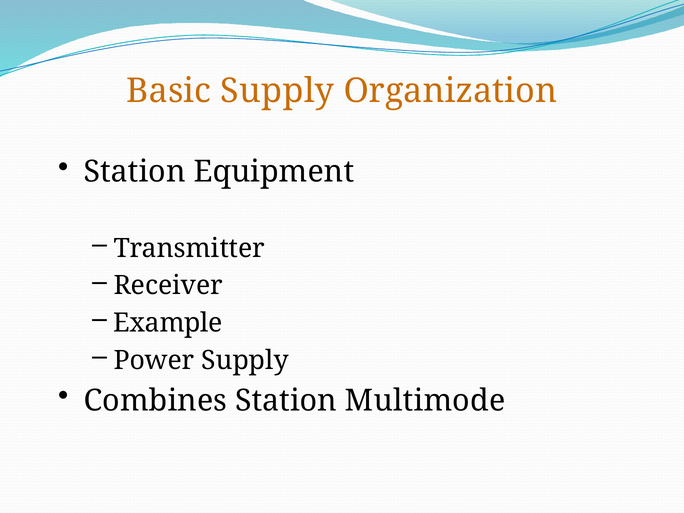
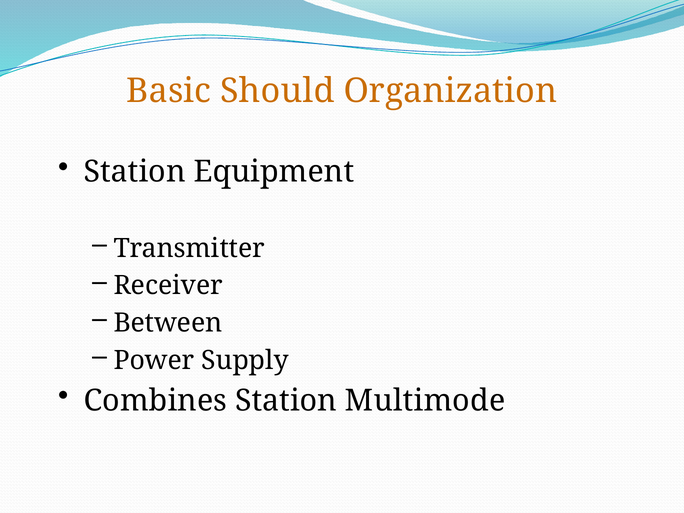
Basic Supply: Supply -> Should
Example: Example -> Between
